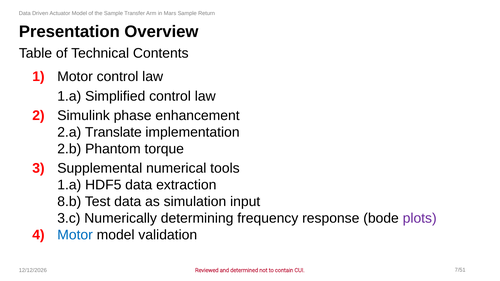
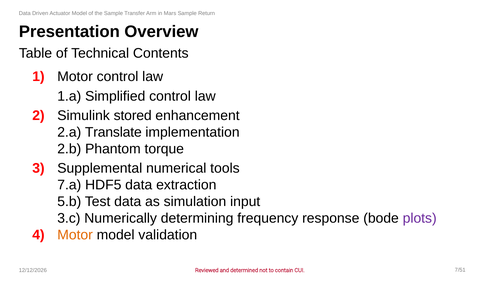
phase: phase -> stored
1.a at (69, 185): 1.a -> 7.a
8.b: 8.b -> 5.b
Motor at (75, 235) colour: blue -> orange
